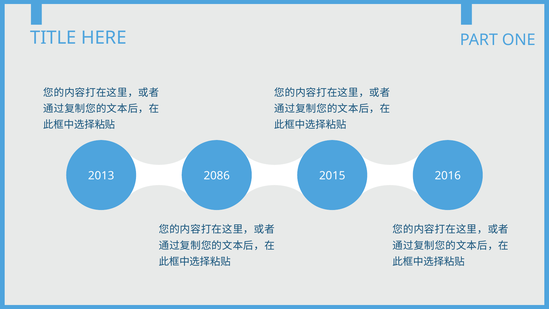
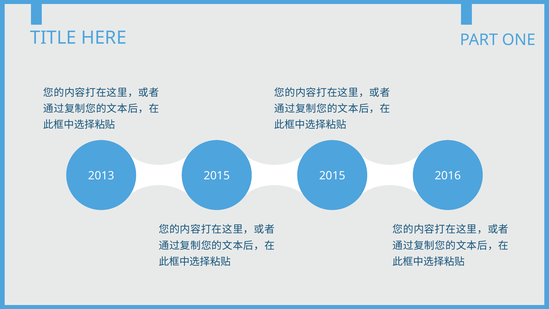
2086 at (217, 176): 2086 -> 2015
